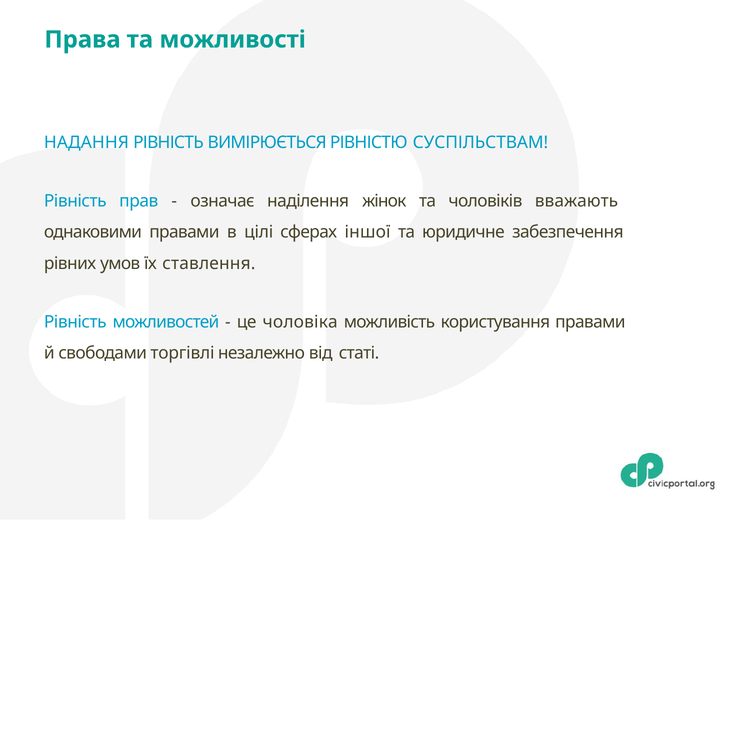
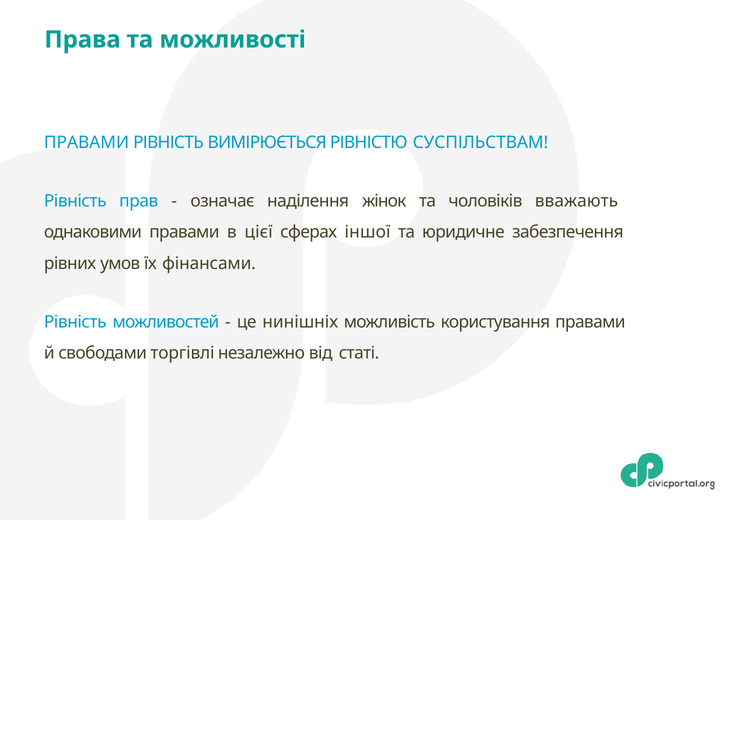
НАДАННЯ at (86, 142): НАДАННЯ -> ПРАВАМИ
цілі: цілі -> цієї
ставлення: ставлення -> фінансами
чоловіка: чоловіка -> нинішніх
